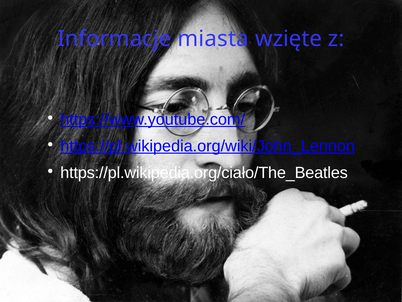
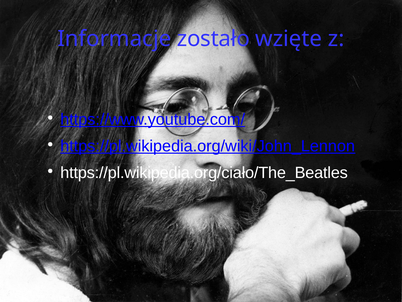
miasta: miasta -> zostało
